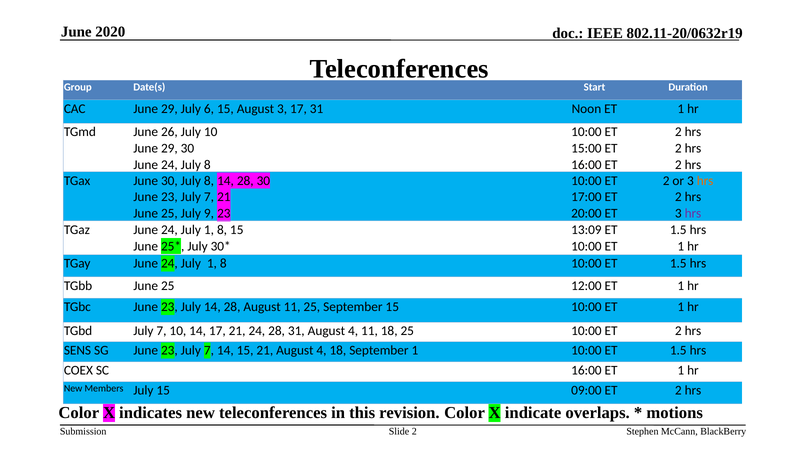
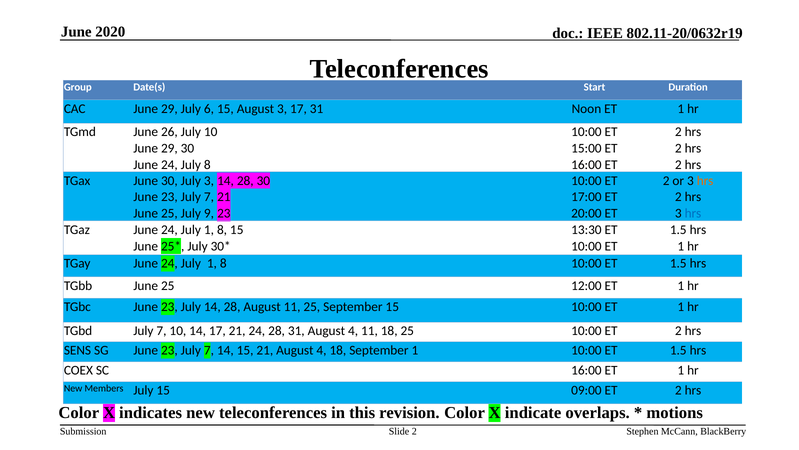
30 July 8: 8 -> 3
hrs at (693, 213) colour: purple -> blue
13:09: 13:09 -> 13:30
